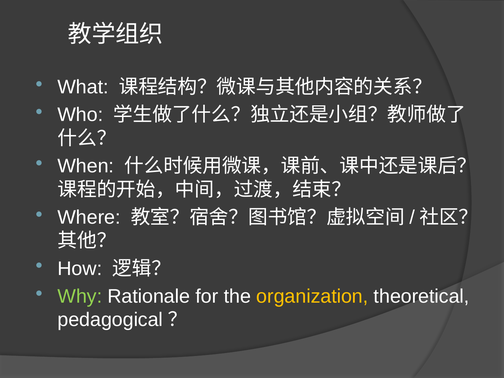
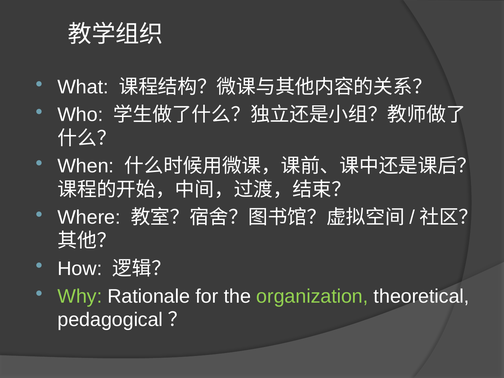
organization colour: yellow -> light green
